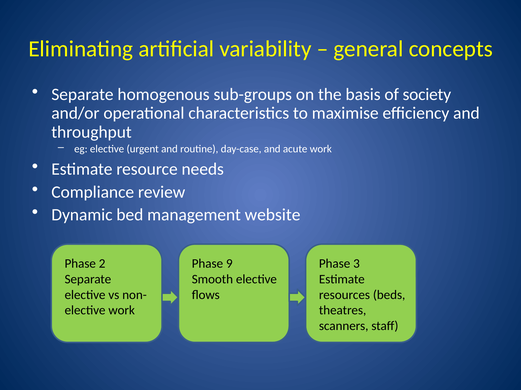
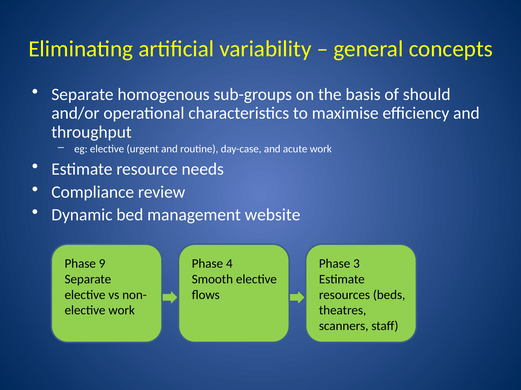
society: society -> should
2: 2 -> 9
9: 9 -> 4
